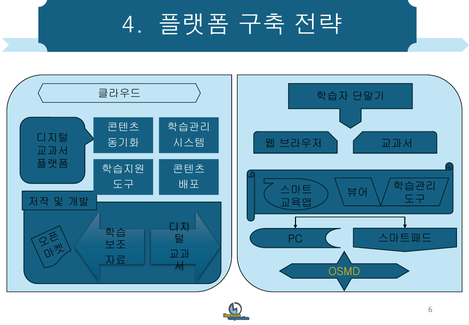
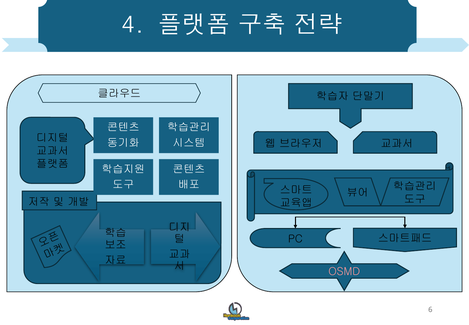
OSMD colour: yellow -> pink
